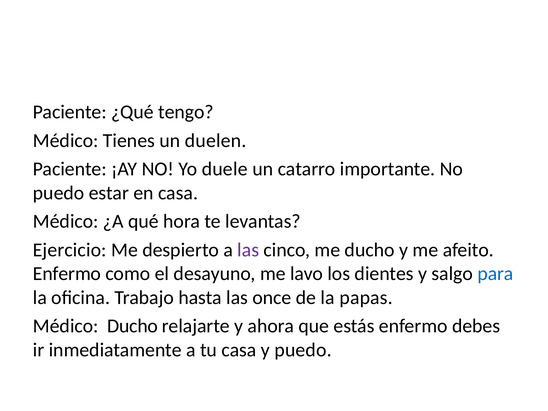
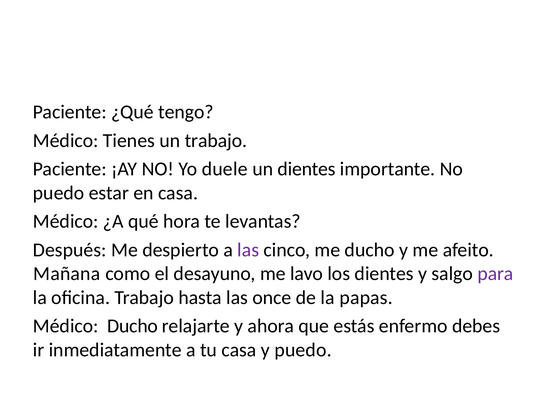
un duelen: duelen -> trabajo
un catarro: catarro -> dientes
Ejercicio: Ejercicio -> Después
Enfermo at (67, 274): Enfermo -> Mañana
para colour: blue -> purple
